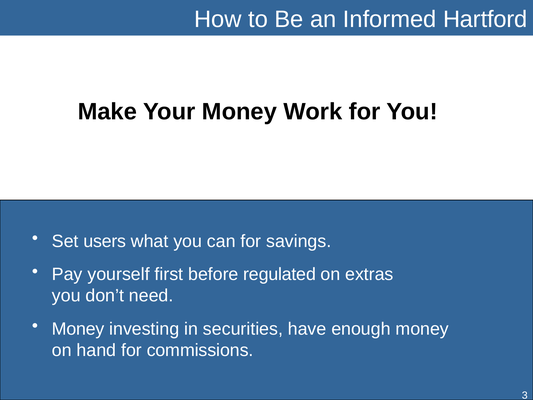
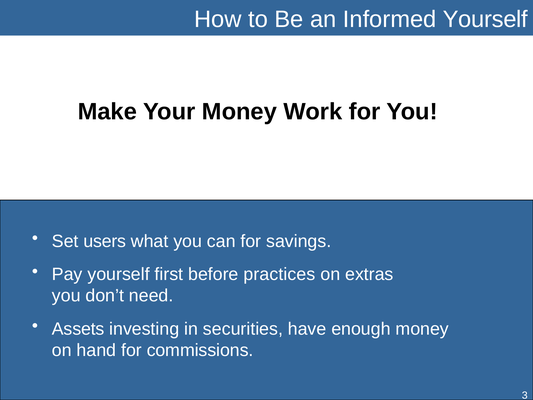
Informed Hartford: Hartford -> Yourself
regulated: regulated -> practices
Money at (78, 329): Money -> Assets
